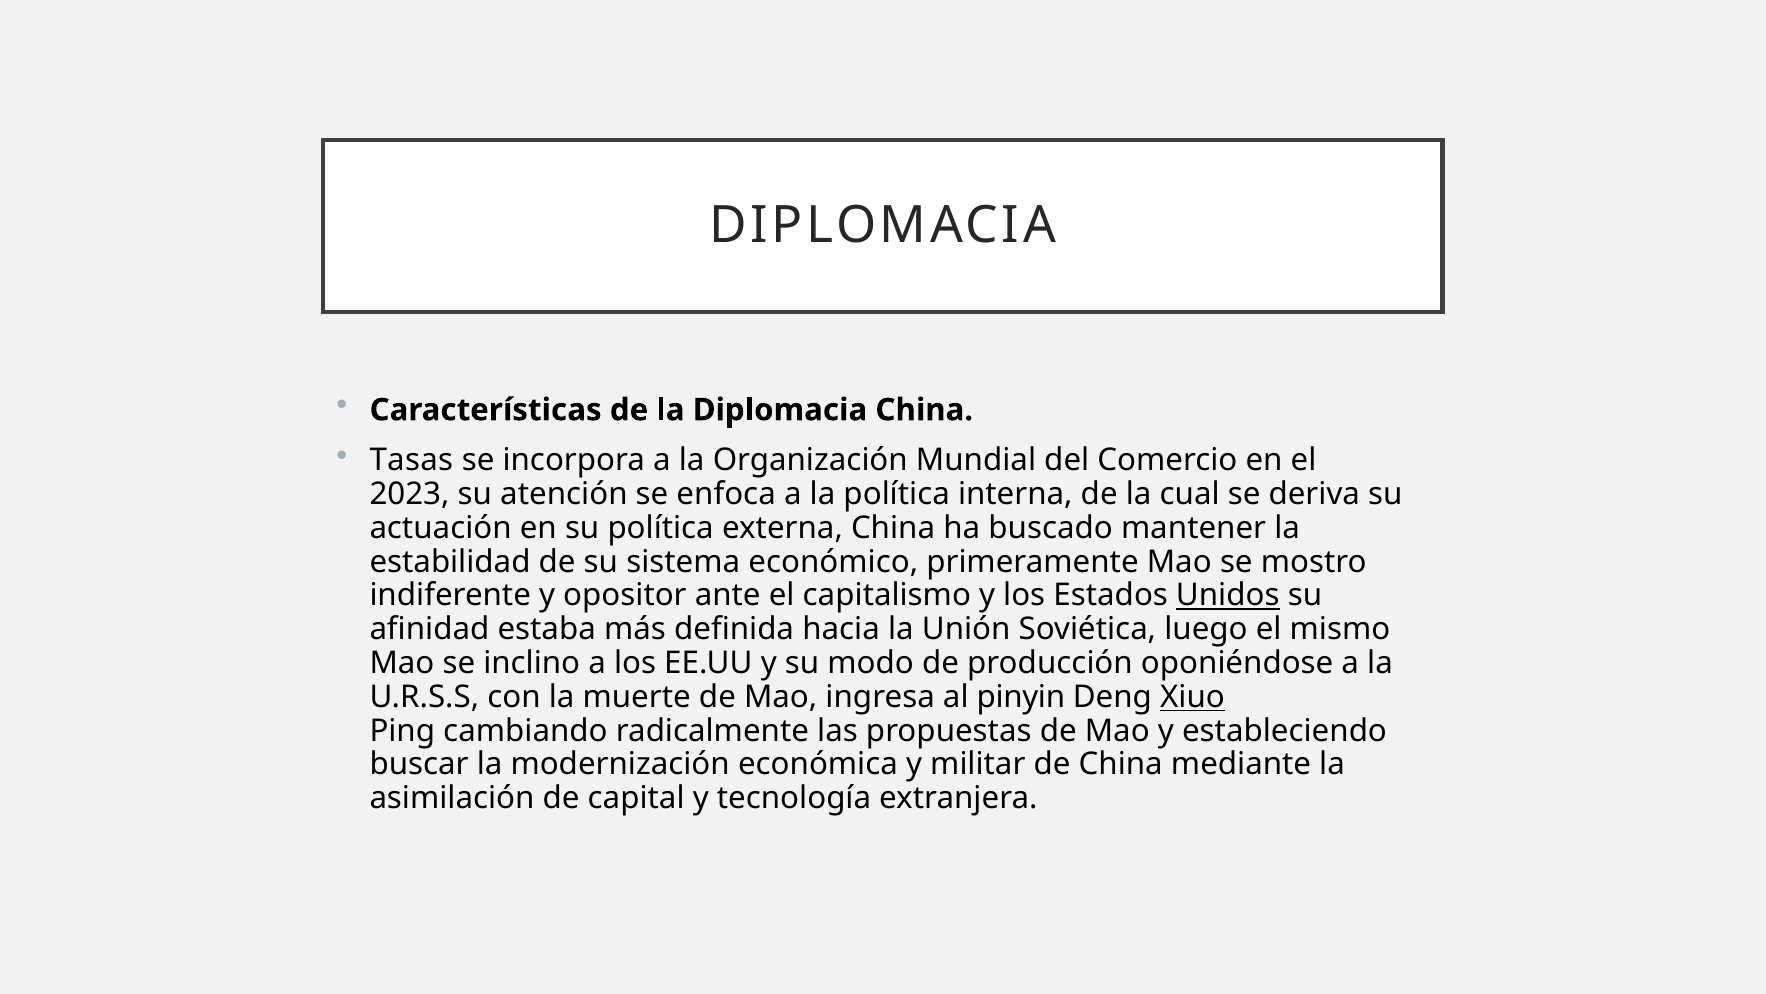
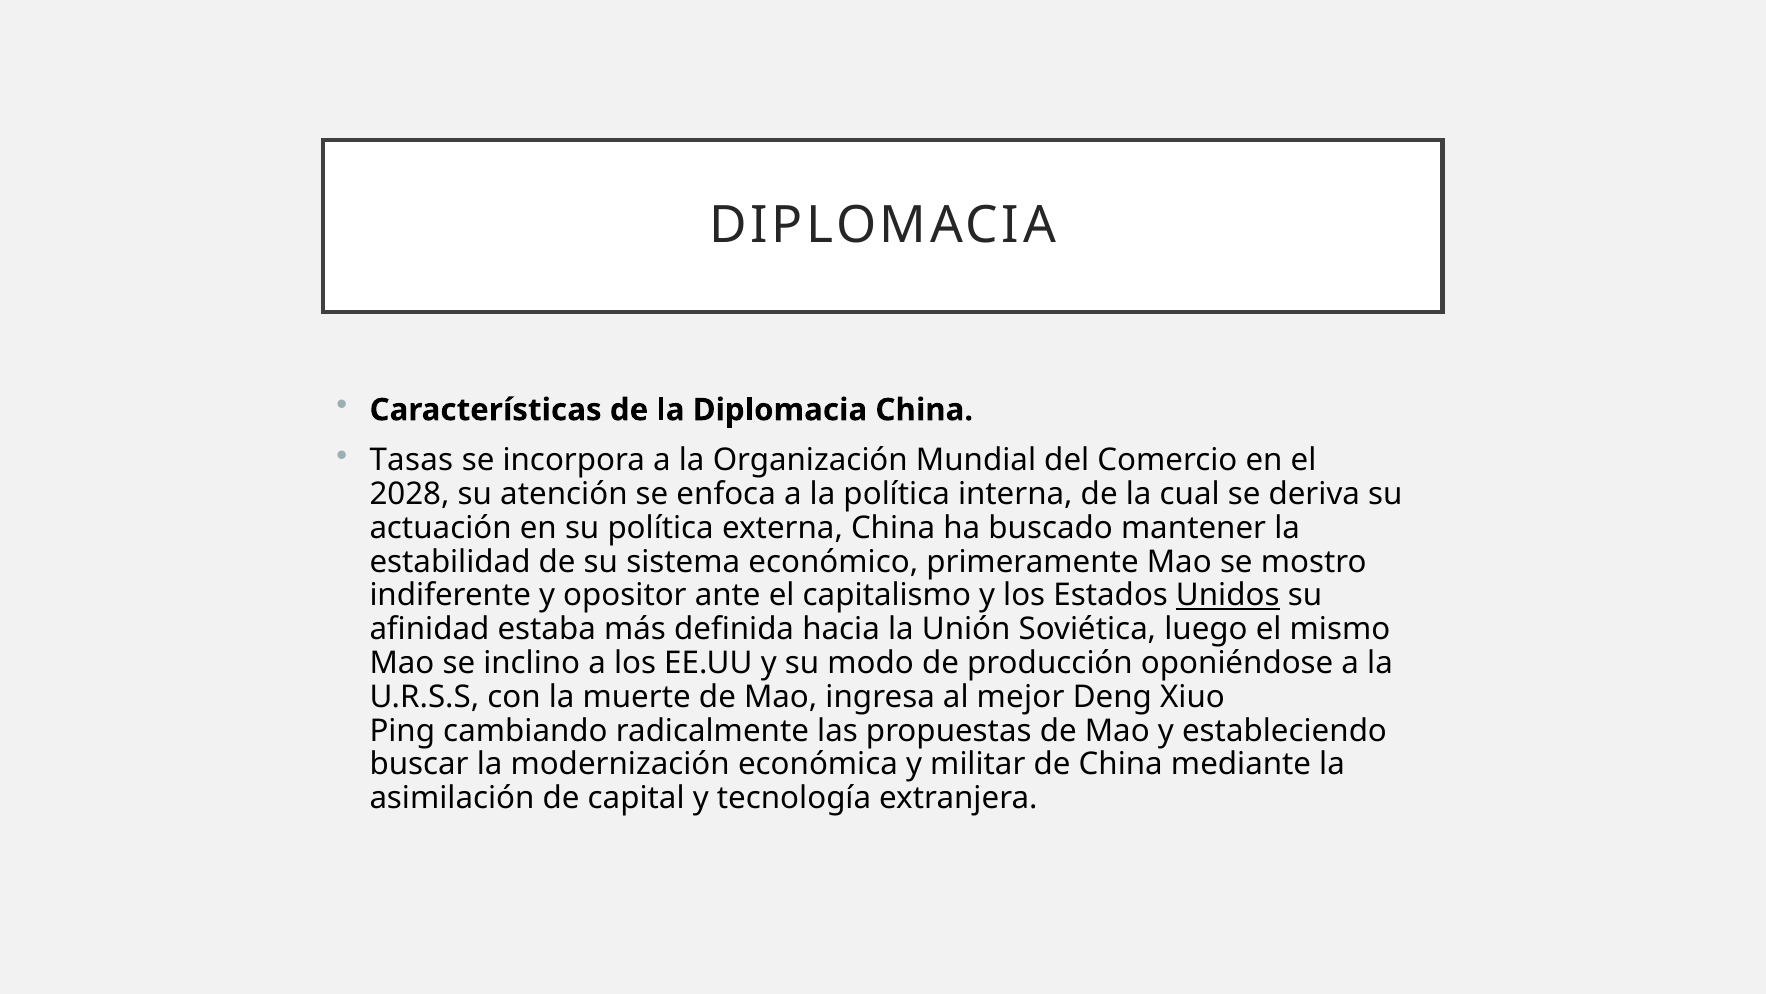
2023: 2023 -> 2028
pinyin: pinyin -> mejor
Xiuo underline: present -> none
